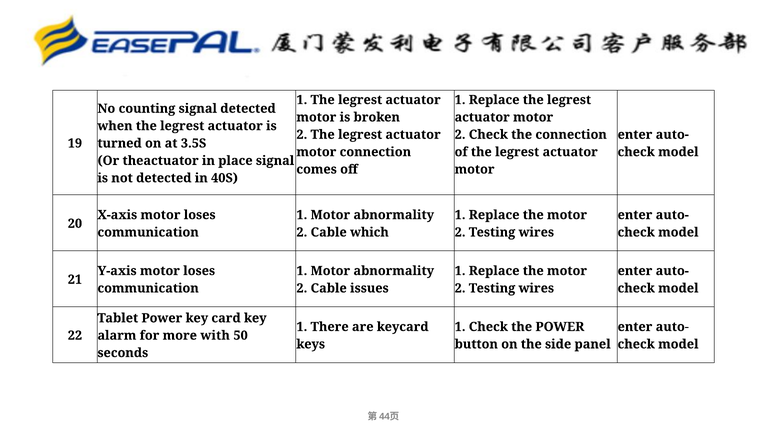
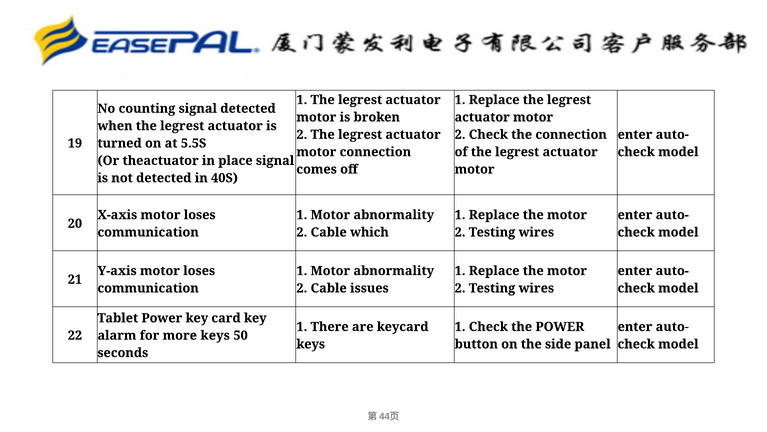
3.5S: 3.5S -> 5.5S
more with: with -> keys
